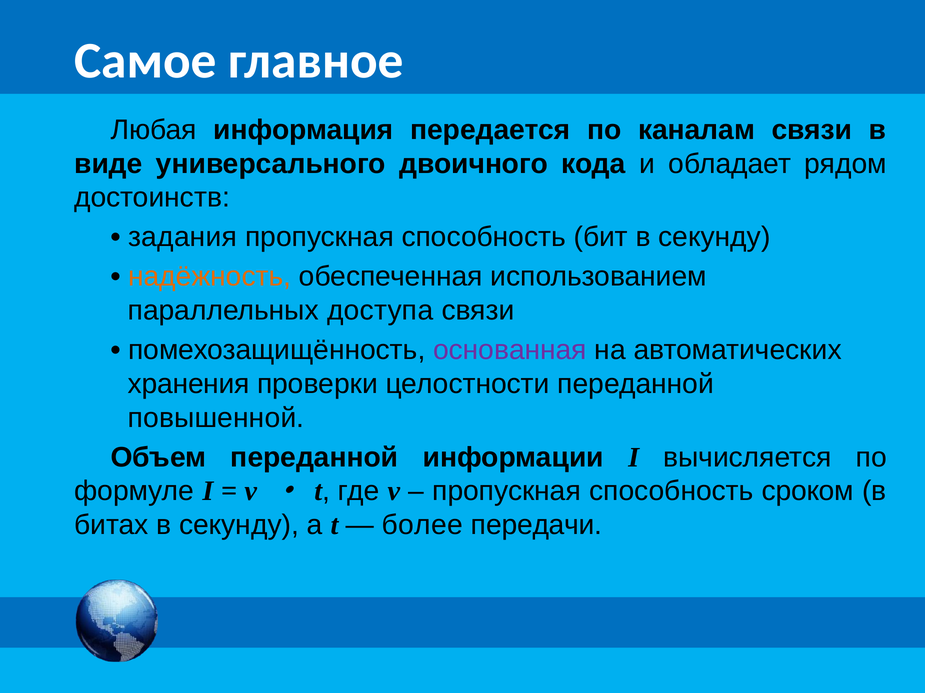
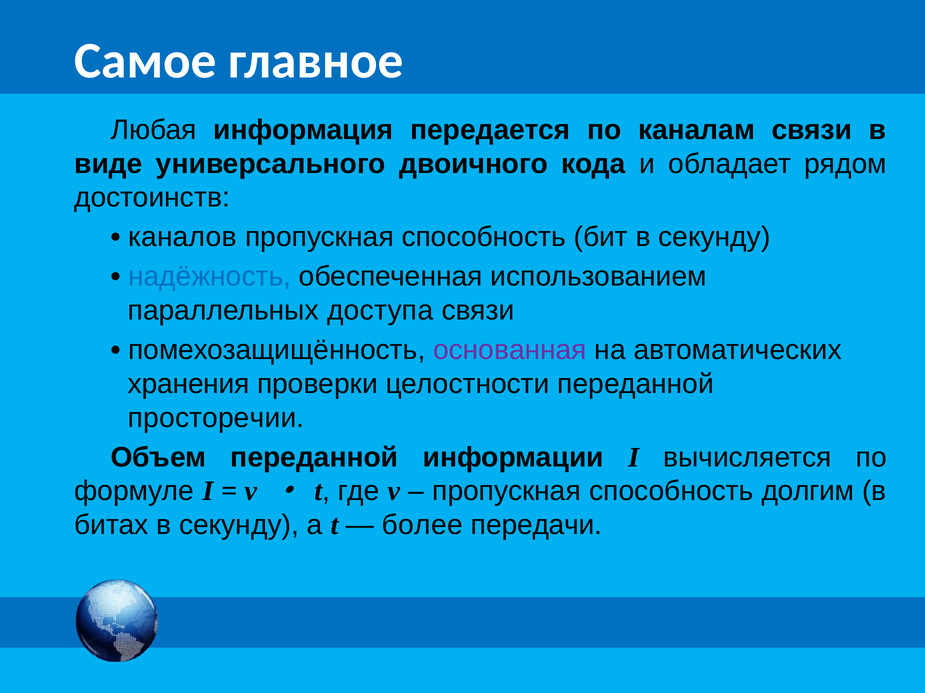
задания: задания -> каналов
надёжность colour: orange -> blue
повышенной: повышенной -> просторечии
сроком: сроком -> долгим
